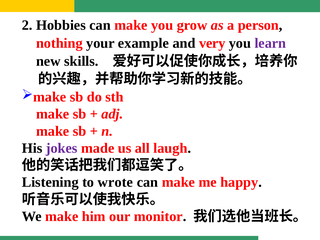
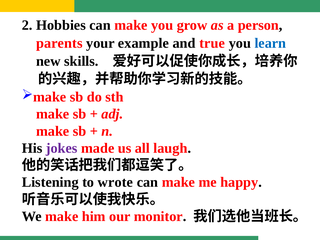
nothing: nothing -> parents
very: very -> true
learn colour: purple -> blue
